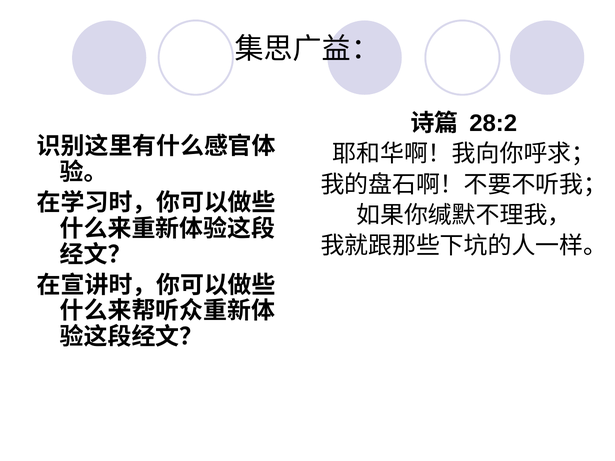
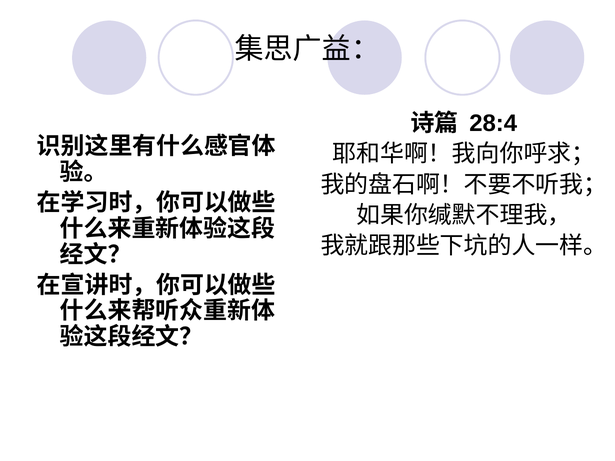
28:2: 28:2 -> 28:4
